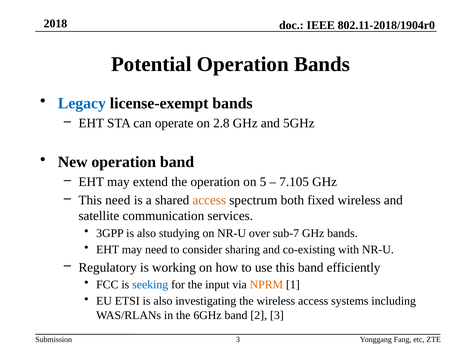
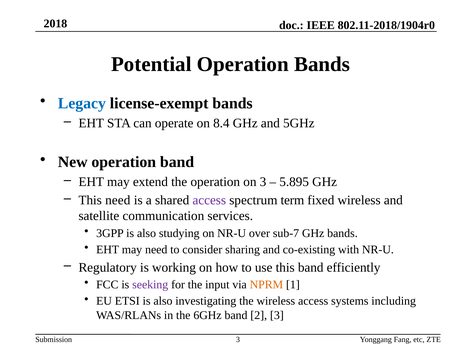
2.8: 2.8 -> 8.4
on 5: 5 -> 3
7.105: 7.105 -> 5.895
access at (209, 200) colour: orange -> purple
both: both -> term
seeking colour: blue -> purple
